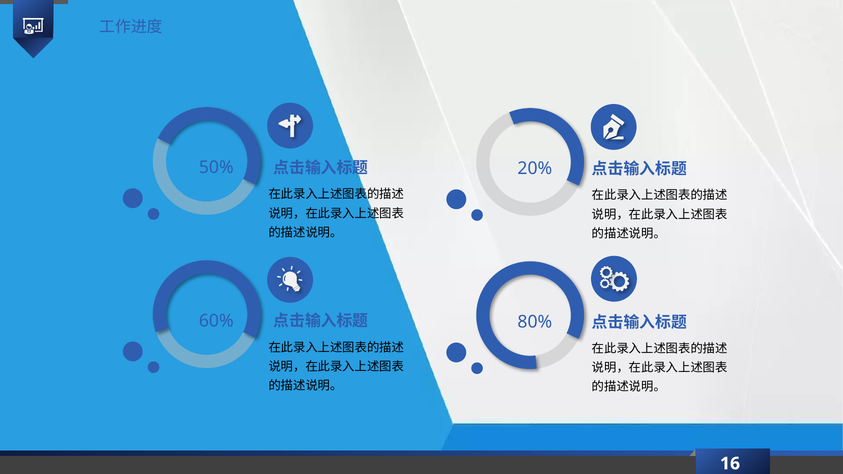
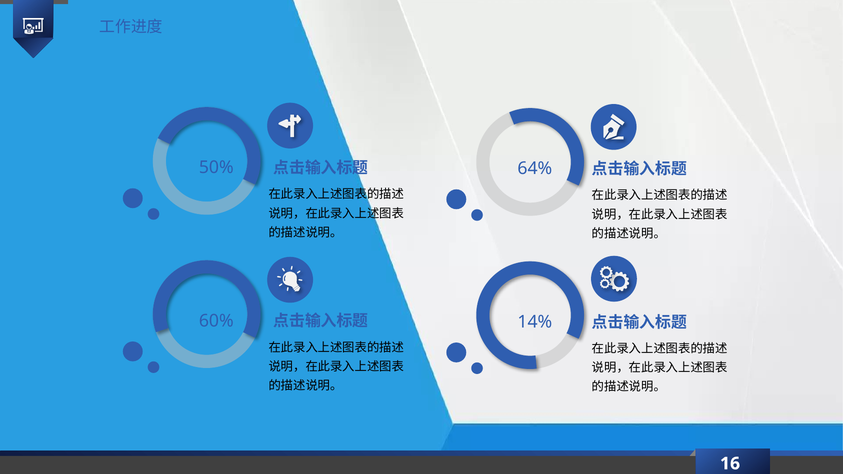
20%: 20% -> 64%
80%: 80% -> 14%
